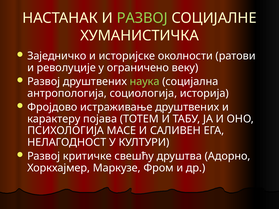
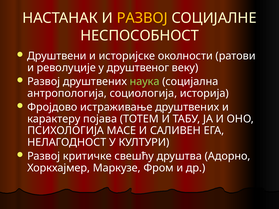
РАЗВОЈ at (142, 18) colour: light green -> yellow
ХУМАНИСТИЧКА: ХУМАНИСТИЧКА -> НЕСПОСОБНОСТ
Заједничко: Заједничко -> Друштвени
ограничено: ограничено -> друштвеног
